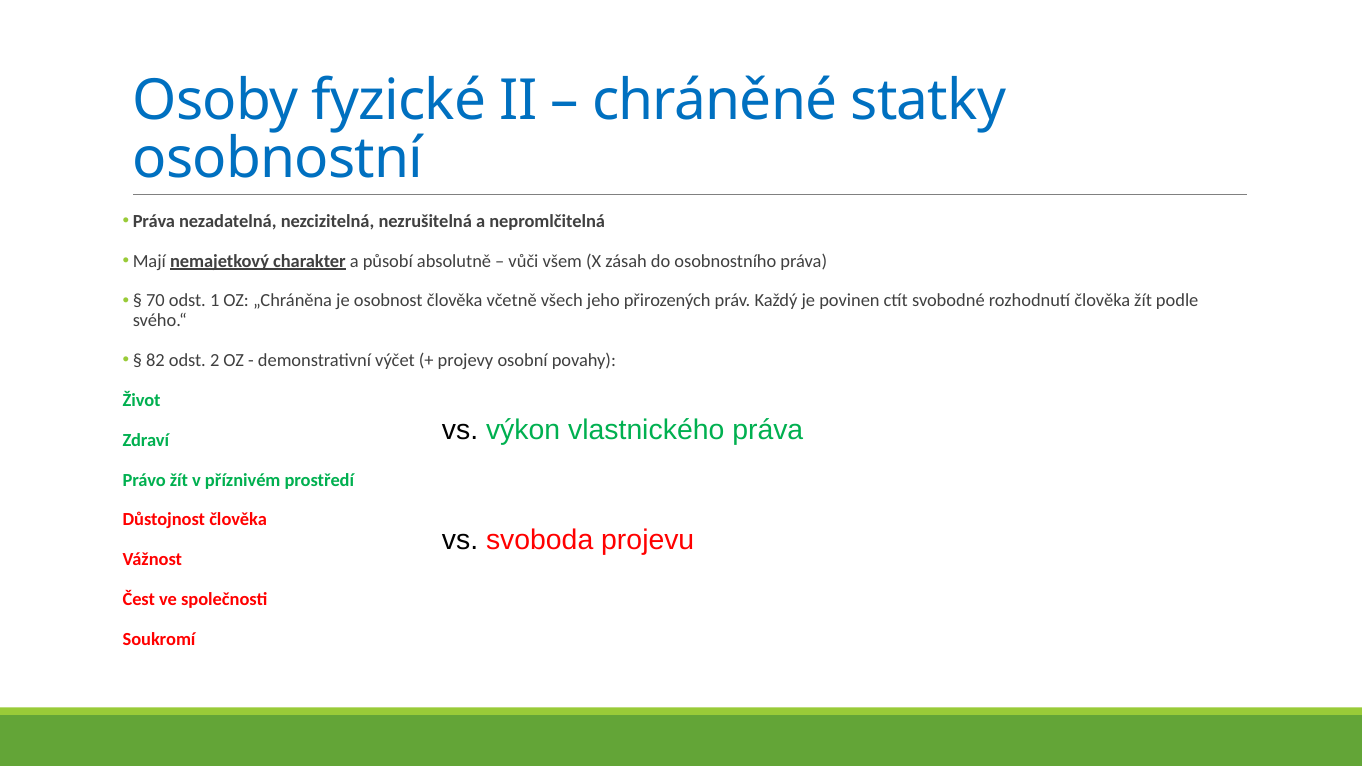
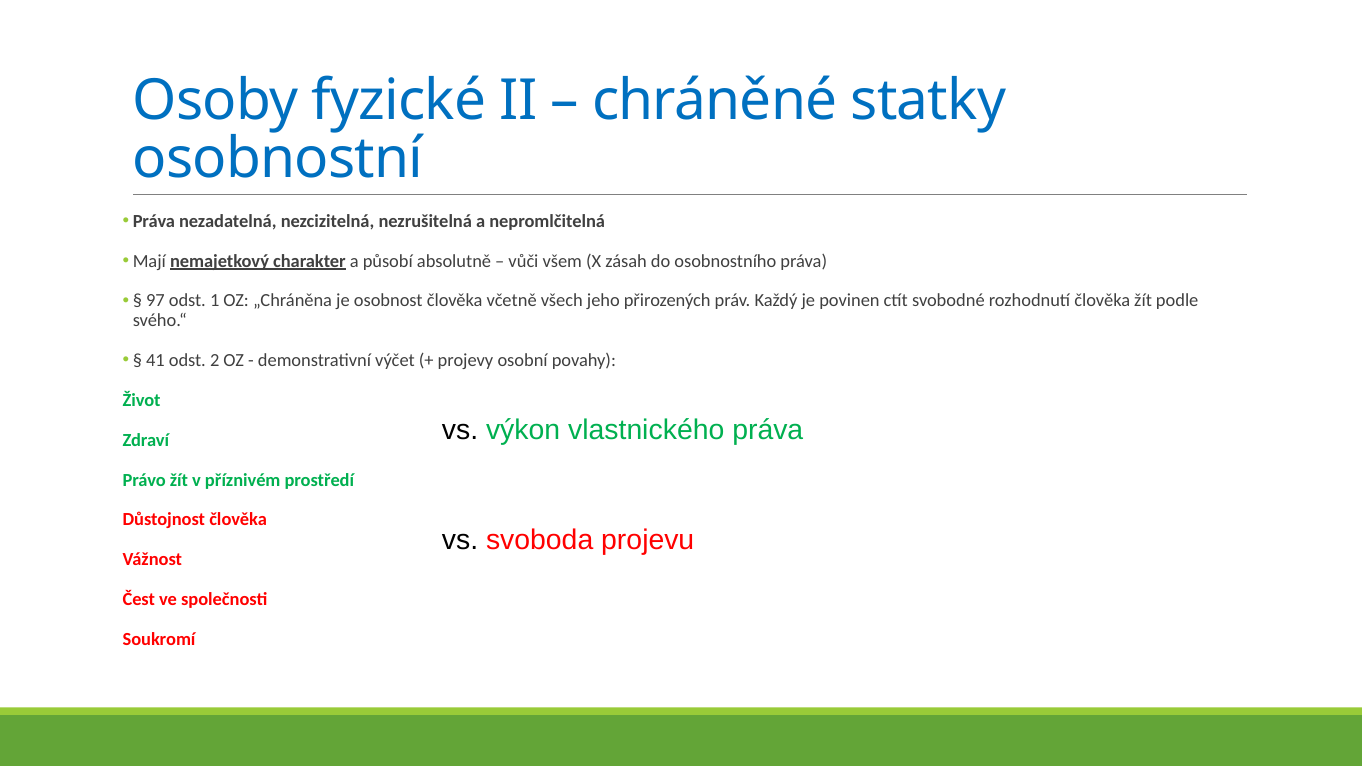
70: 70 -> 97
82: 82 -> 41
